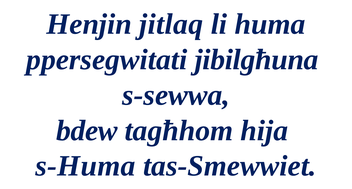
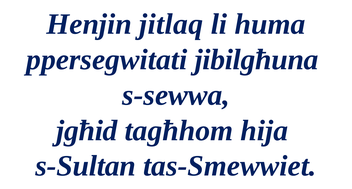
bdew: bdew -> jgħid
s-Huma: s-Huma -> s-Sultan
